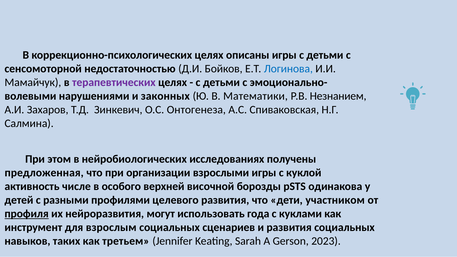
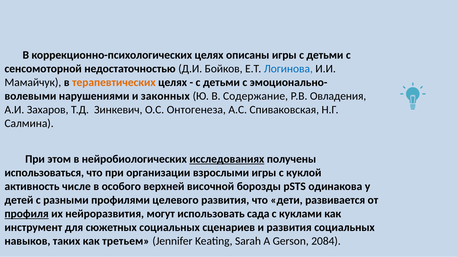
терапевтических colour: purple -> orange
Математики: Математики -> Содержание
Незнанием: Незнанием -> Овладения
исследованиях underline: none -> present
предложенная: предложенная -> использоваться
участником: участником -> развивается
года: года -> сада
взрослым: взрослым -> сюжетных
2023: 2023 -> 2084
